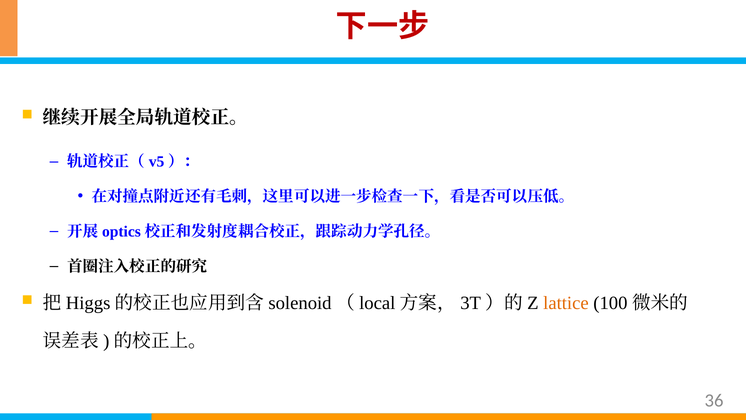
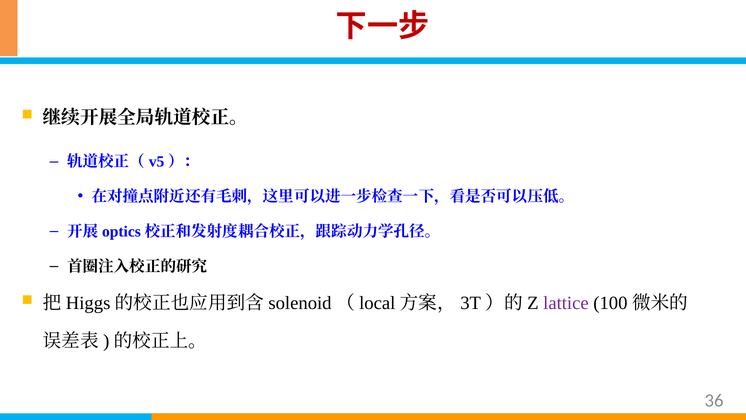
lattice colour: orange -> purple
